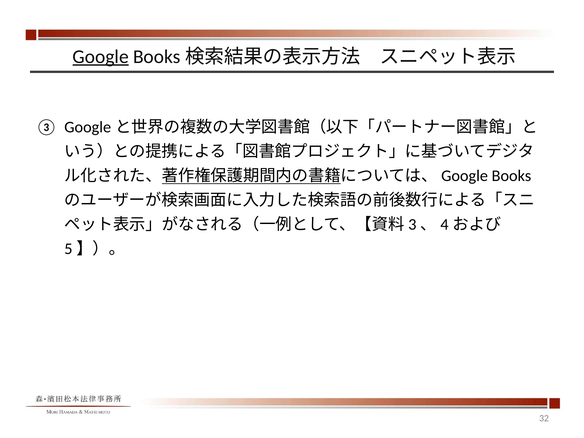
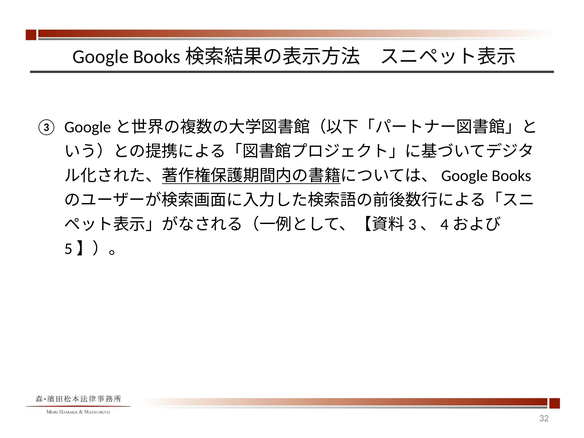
Google underline: present -> none
